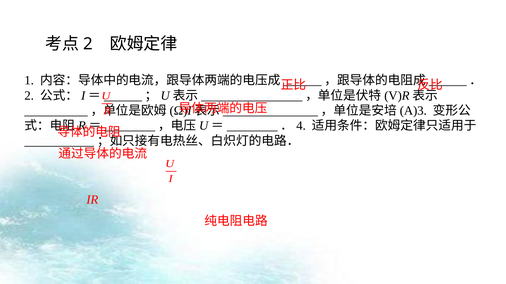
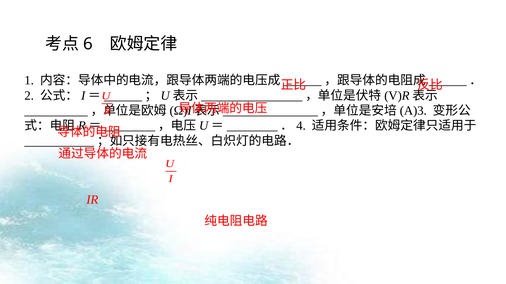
2 at (88, 44): 2 -> 6
